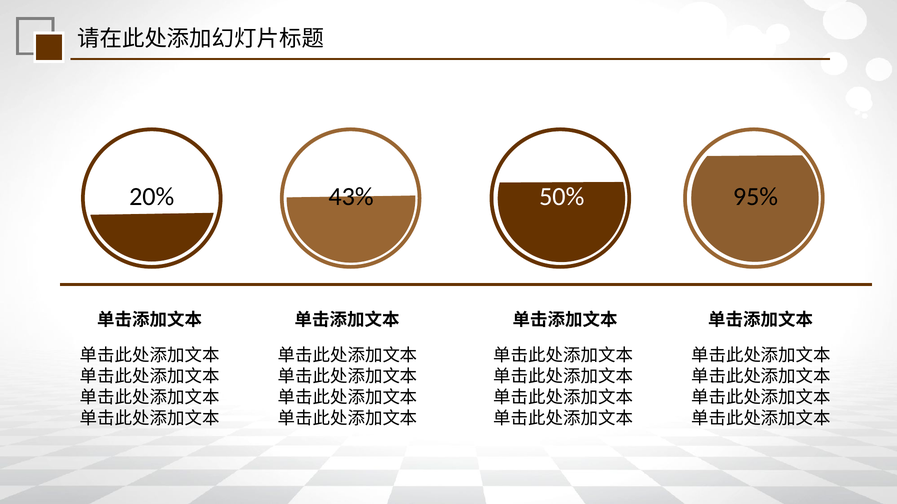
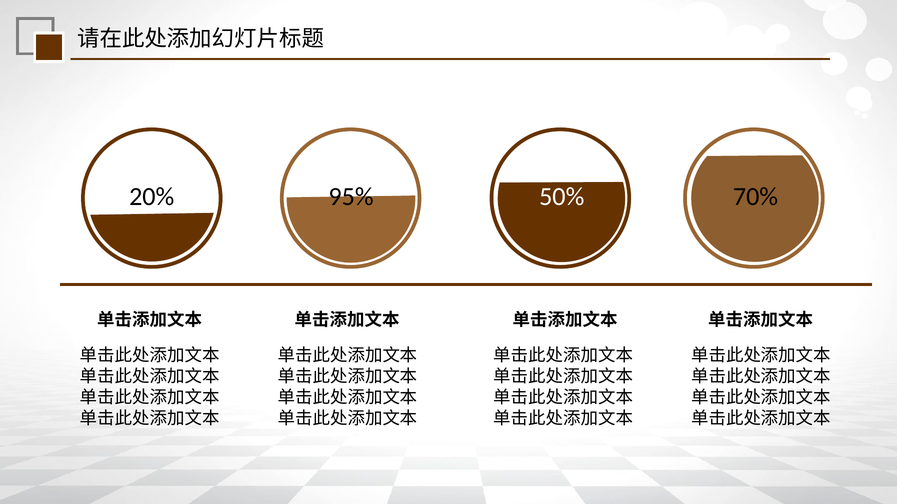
43%: 43% -> 95%
95%: 95% -> 70%
